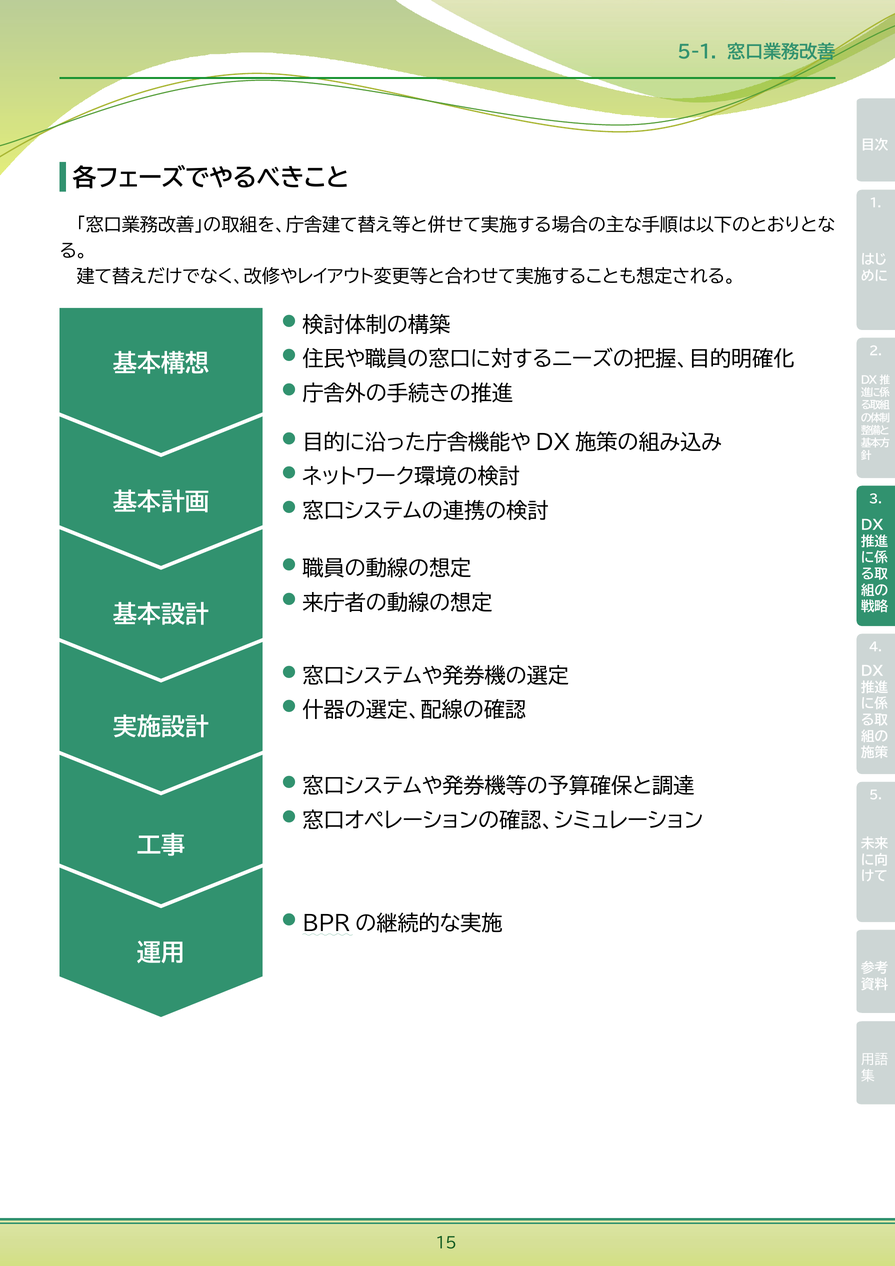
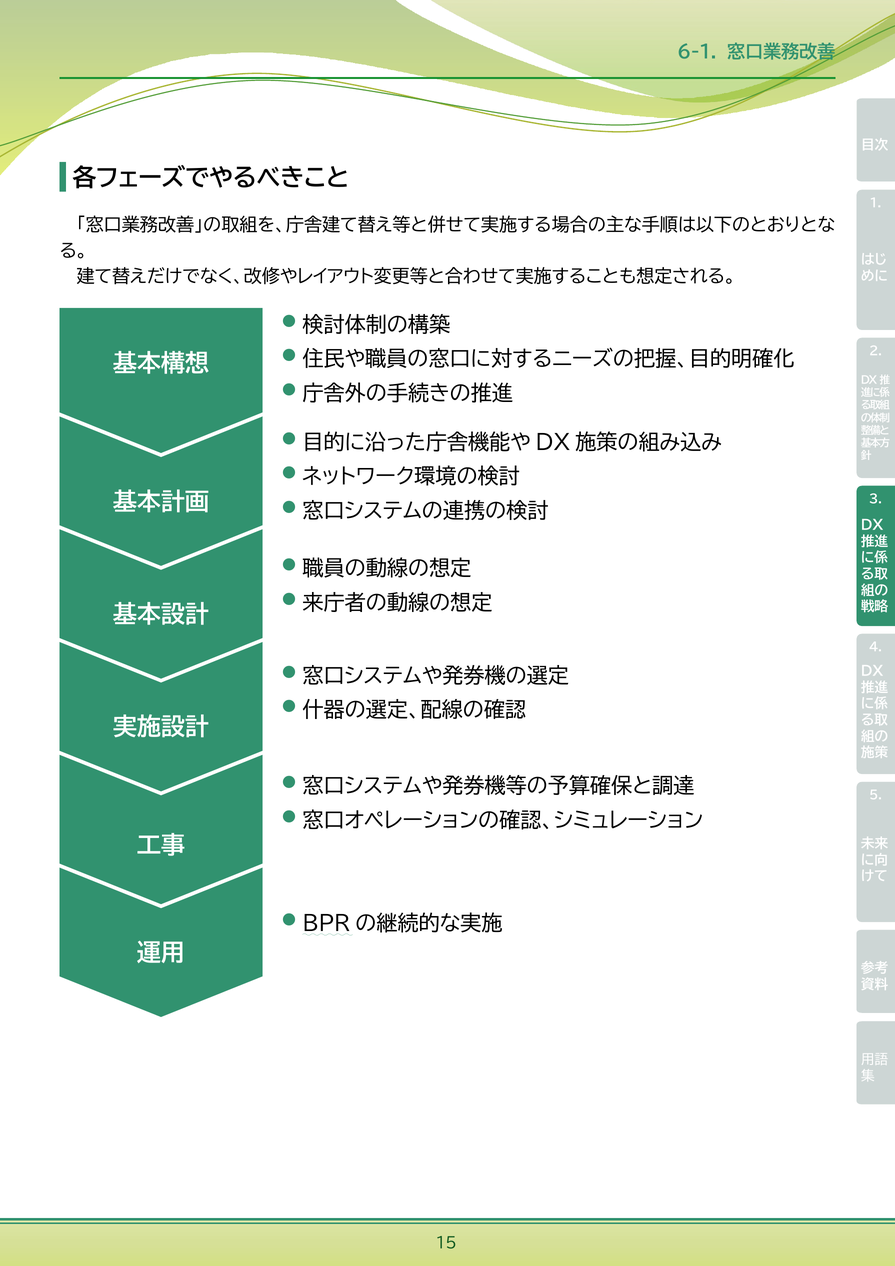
5-1: 5-1 -> 6-1
